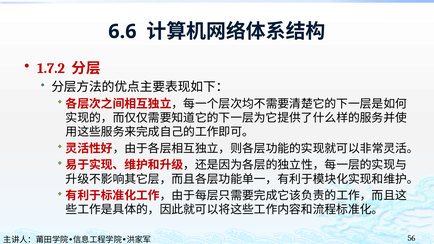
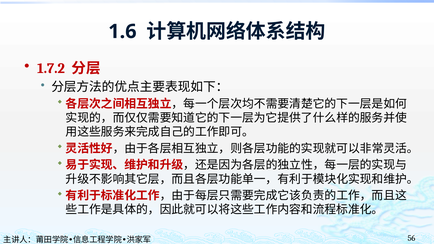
6.6: 6.6 -> 1.6
